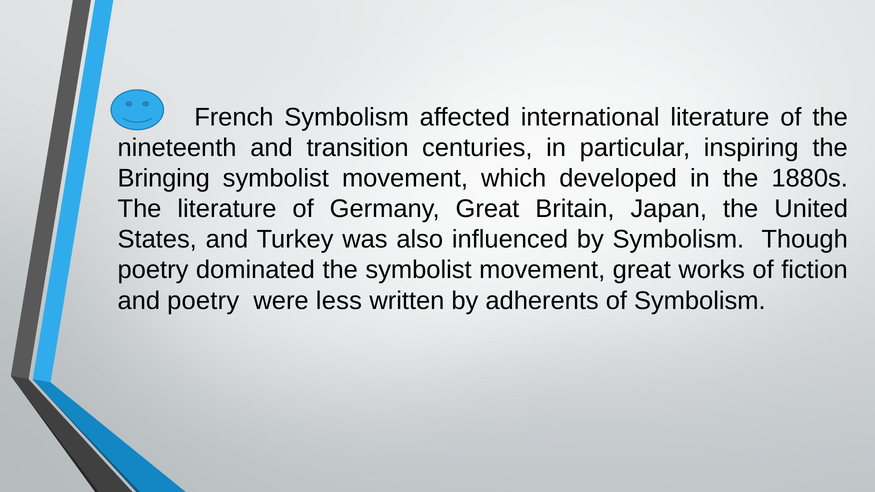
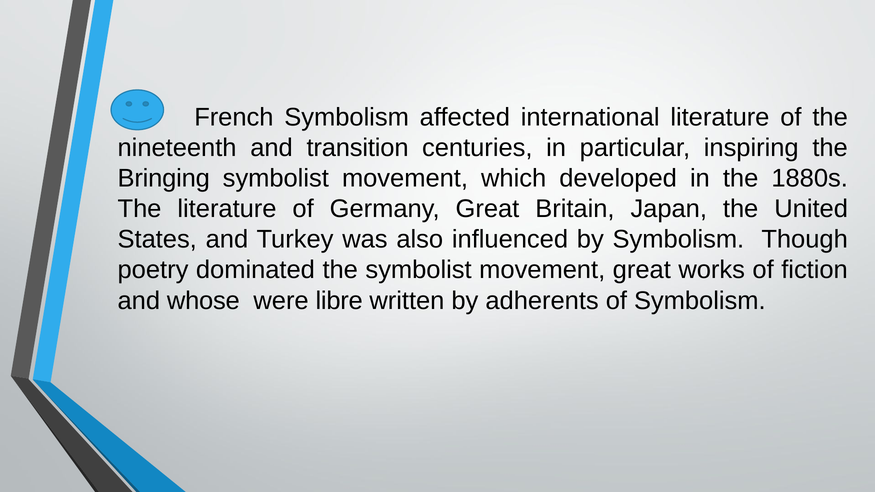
and poetry: poetry -> whose
less: less -> libre
